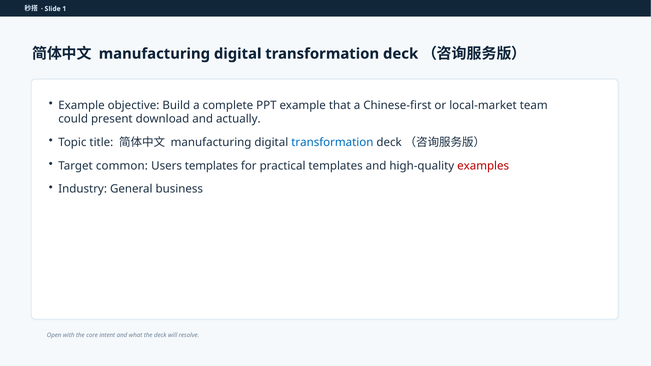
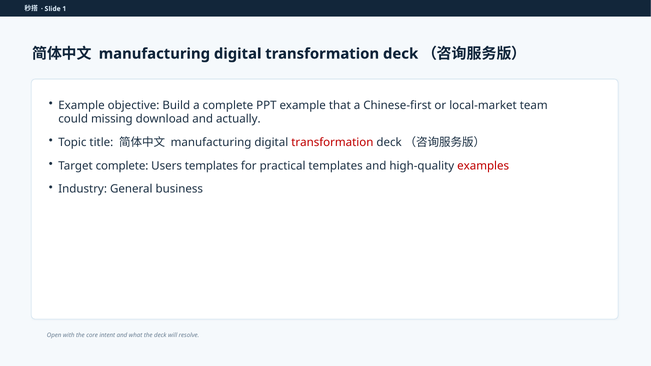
present: present -> missing
transformation at (332, 143) colour: blue -> red
Target common: common -> complete
